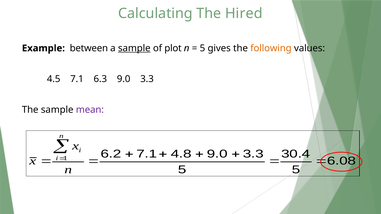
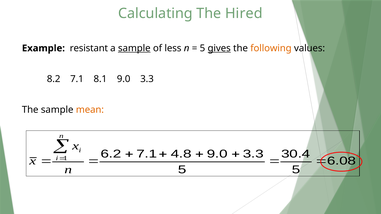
between: between -> resistant
plot: plot -> less
gives underline: none -> present
4.5: 4.5 -> 8.2
6.3: 6.3 -> 8.1
mean colour: purple -> orange
